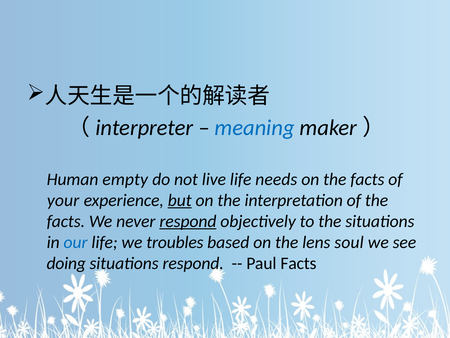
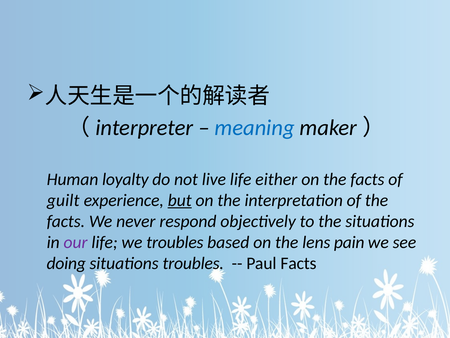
empty: empty -> loyalty
needs: needs -> either
your: your -> guilt
respond at (188, 221) underline: present -> none
our colour: blue -> purple
soul: soul -> pain
situations respond: respond -> troubles
